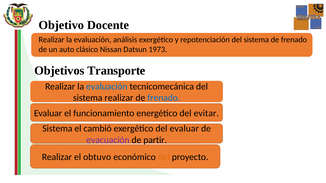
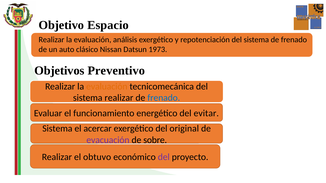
Docente: Docente -> Espacio
Transporte: Transporte -> Preventivo
evaluación at (107, 87) colour: blue -> orange
cambió: cambió -> acercar
del evaluar: evaluar -> original
partir: partir -> sobre
del at (164, 157) colour: orange -> purple
